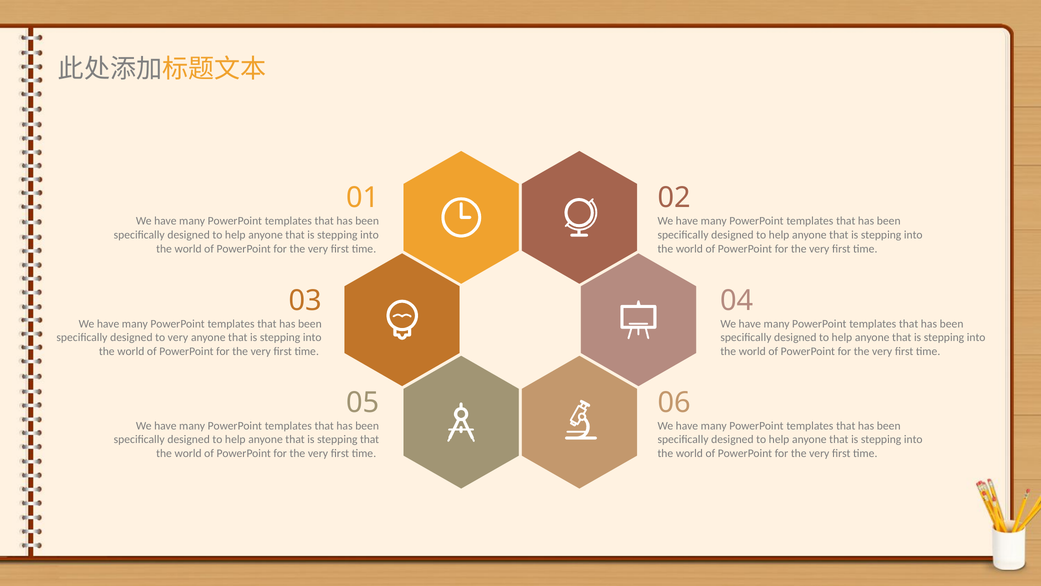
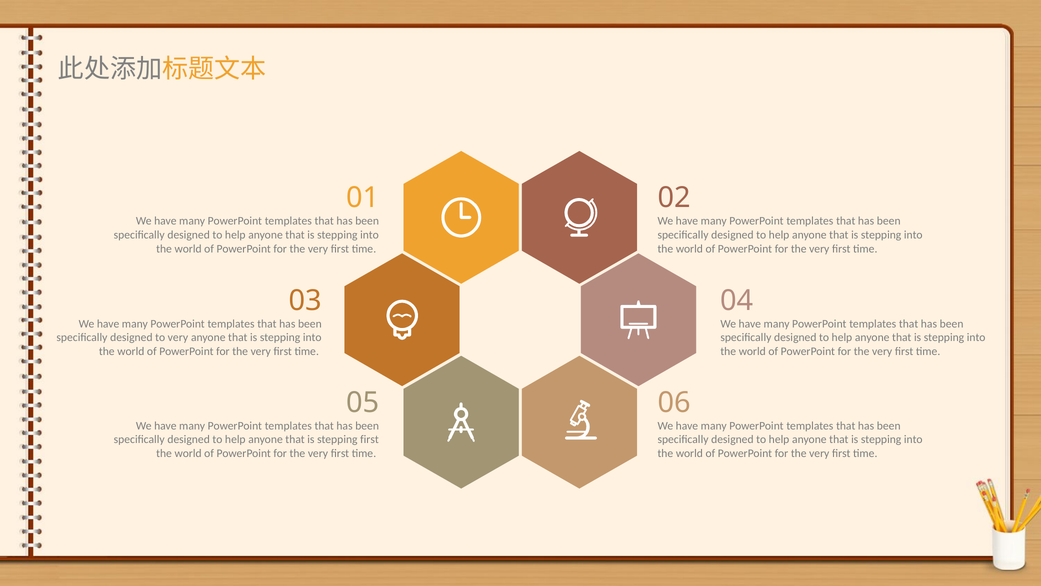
stepping that: that -> first
